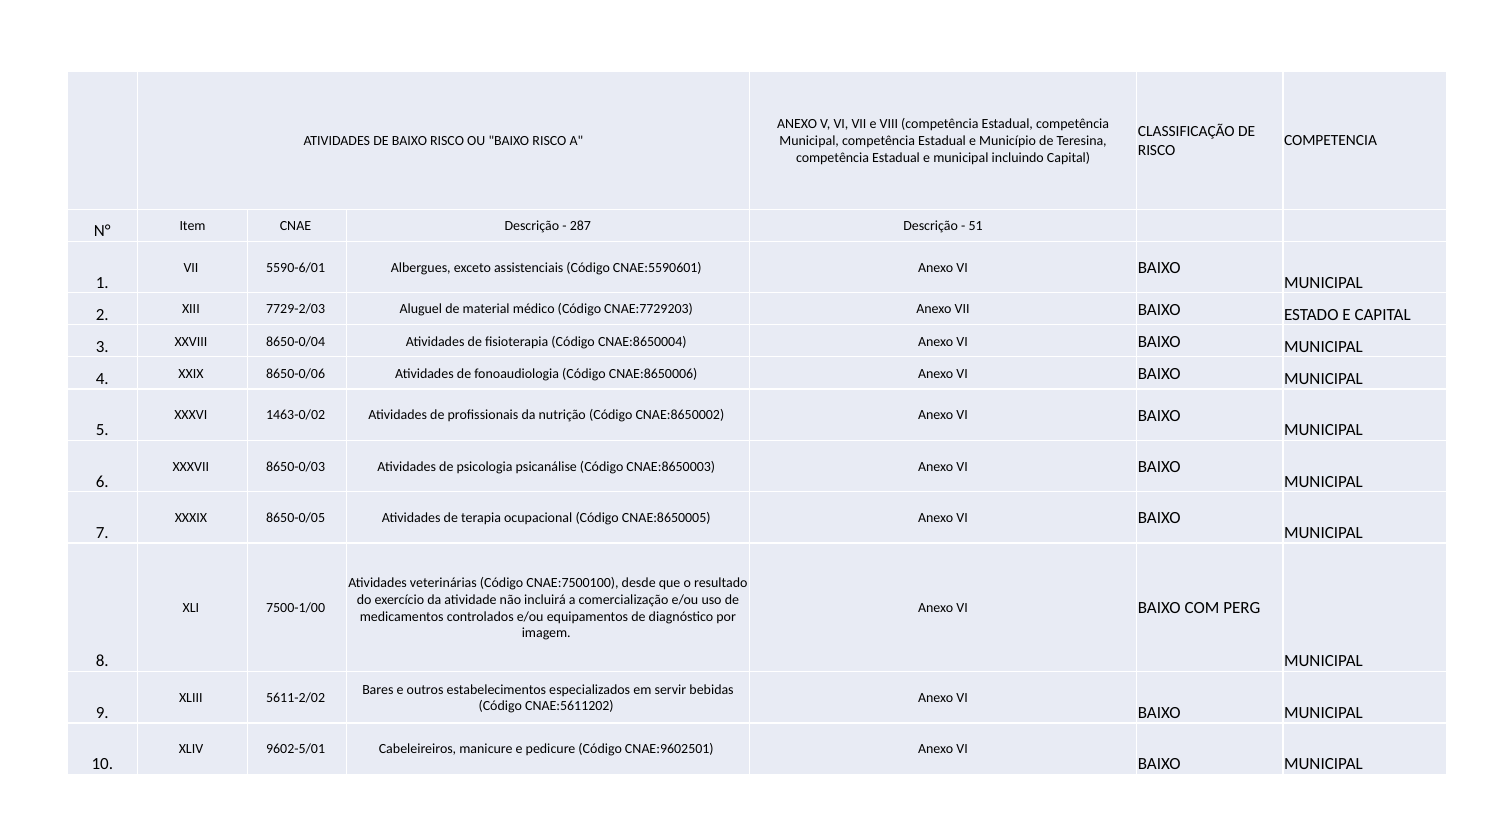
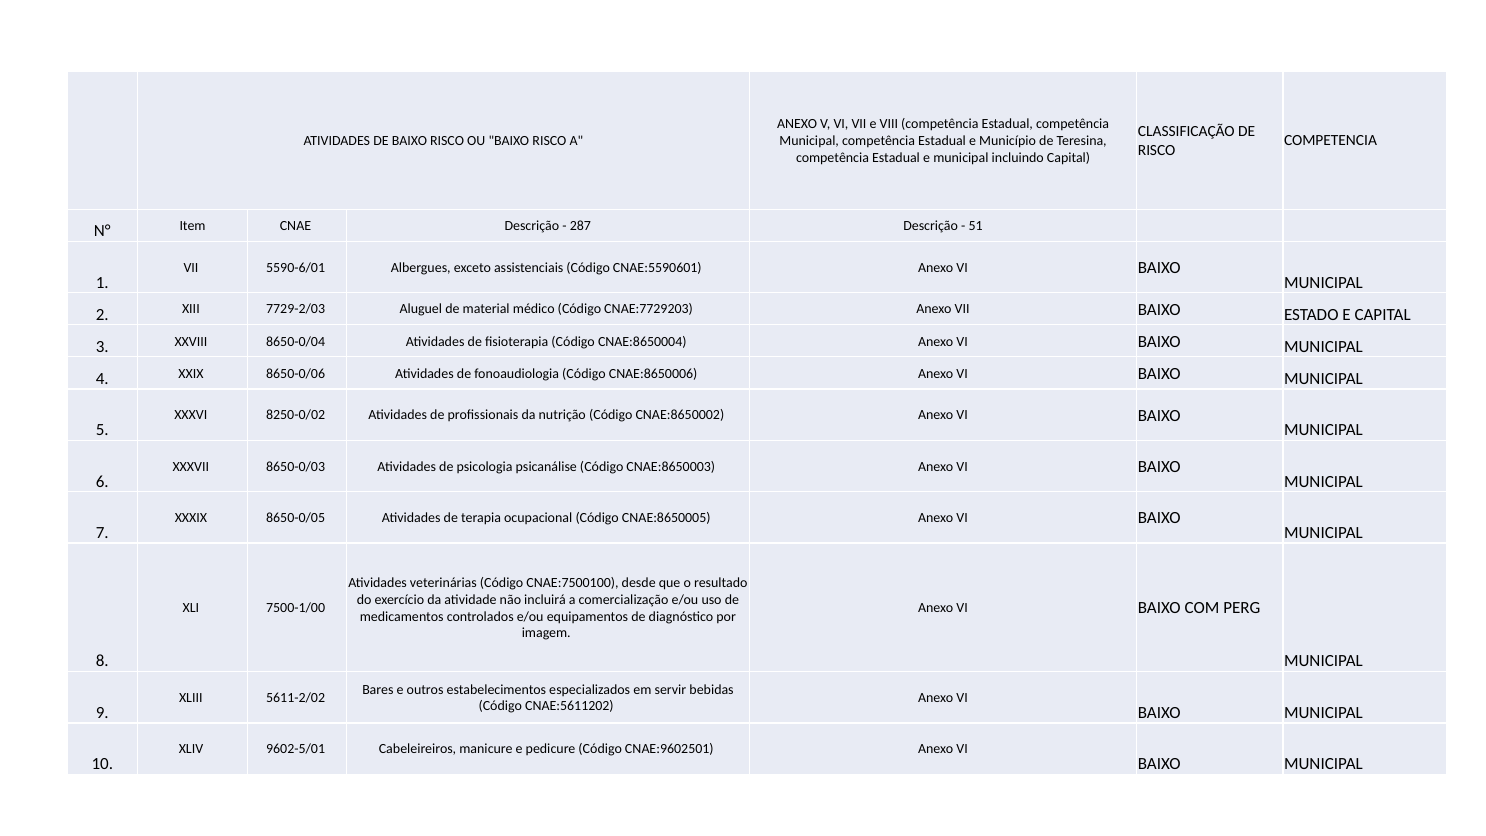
1463-0/02: 1463-0/02 -> 8250-0/02
